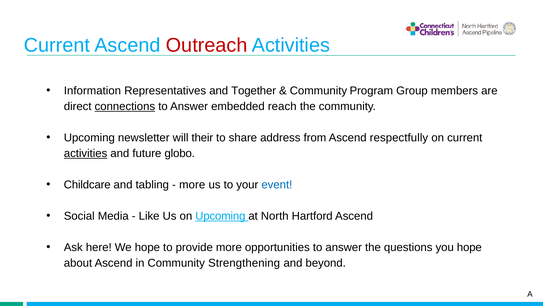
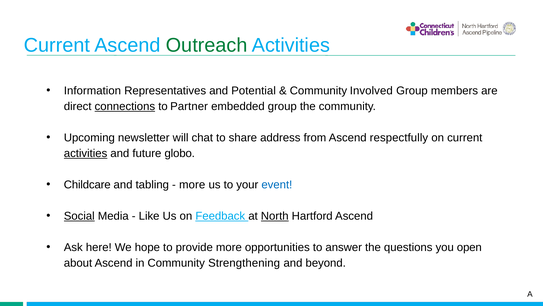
Outreach colour: red -> green
Together: Together -> Potential
Program: Program -> Involved
Answer at (189, 106): Answer -> Partner
embedded reach: reach -> group
their: their -> chat
Social underline: none -> present
on Upcoming: Upcoming -> Feedback
North underline: none -> present
you hope: hope -> open
